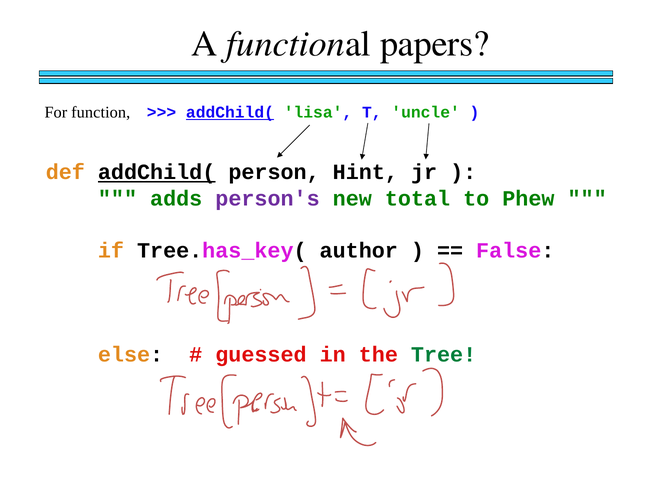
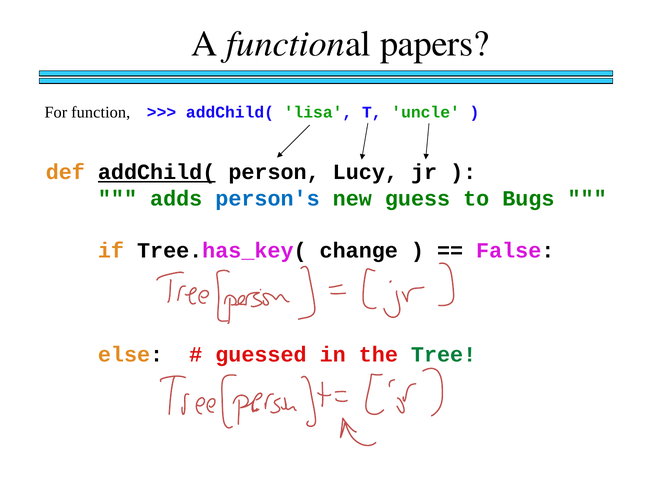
addChild( at (230, 112) underline: present -> none
Hint: Hint -> Lucy
person's colour: purple -> blue
total: total -> guess
Phew: Phew -> Bugs
author: author -> change
